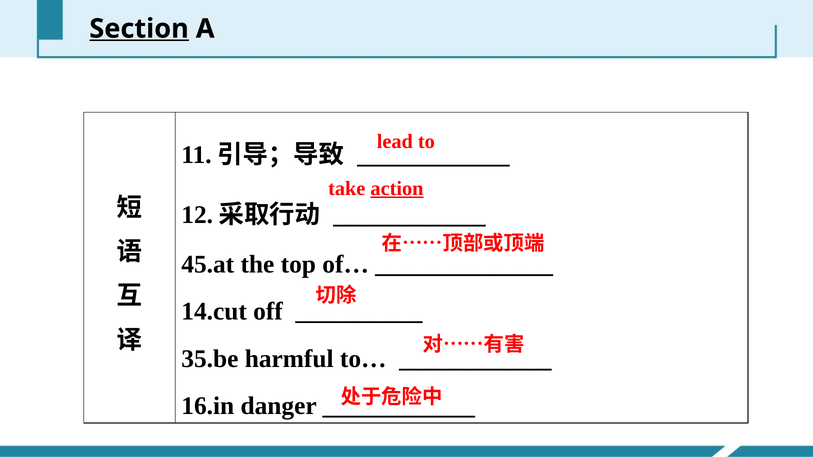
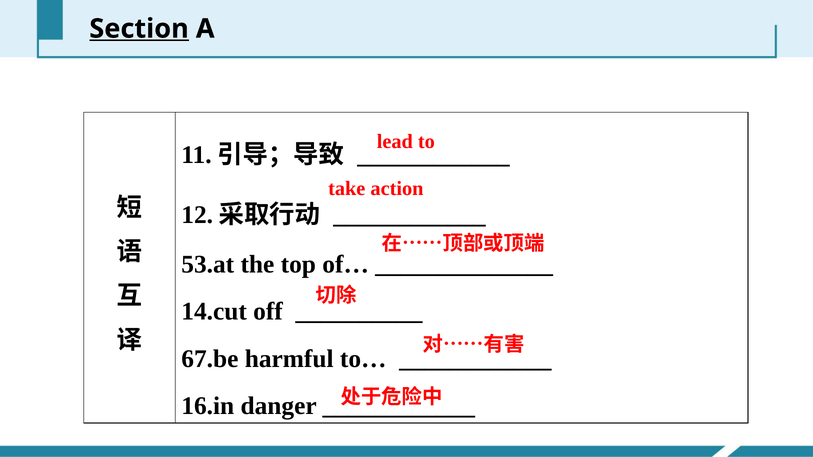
action underline: present -> none
45.at: 45.at -> 53.at
35.be: 35.be -> 67.be
